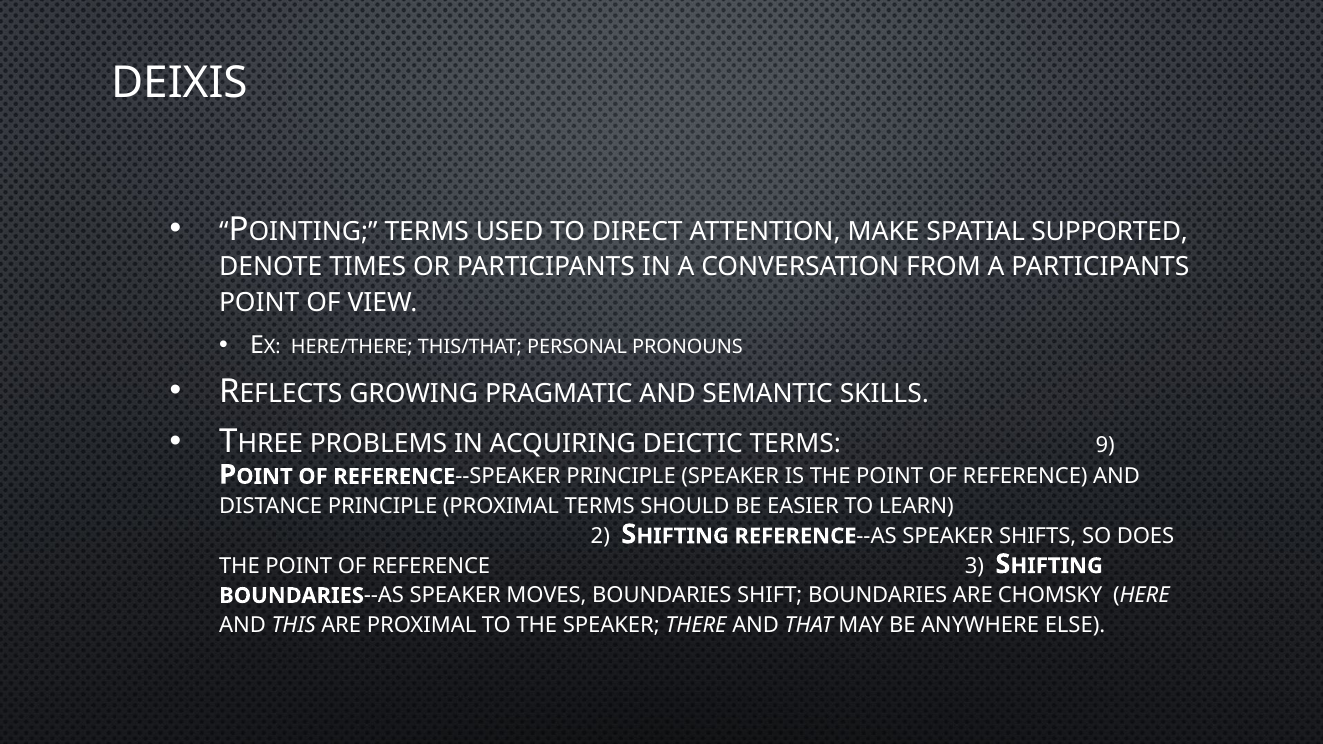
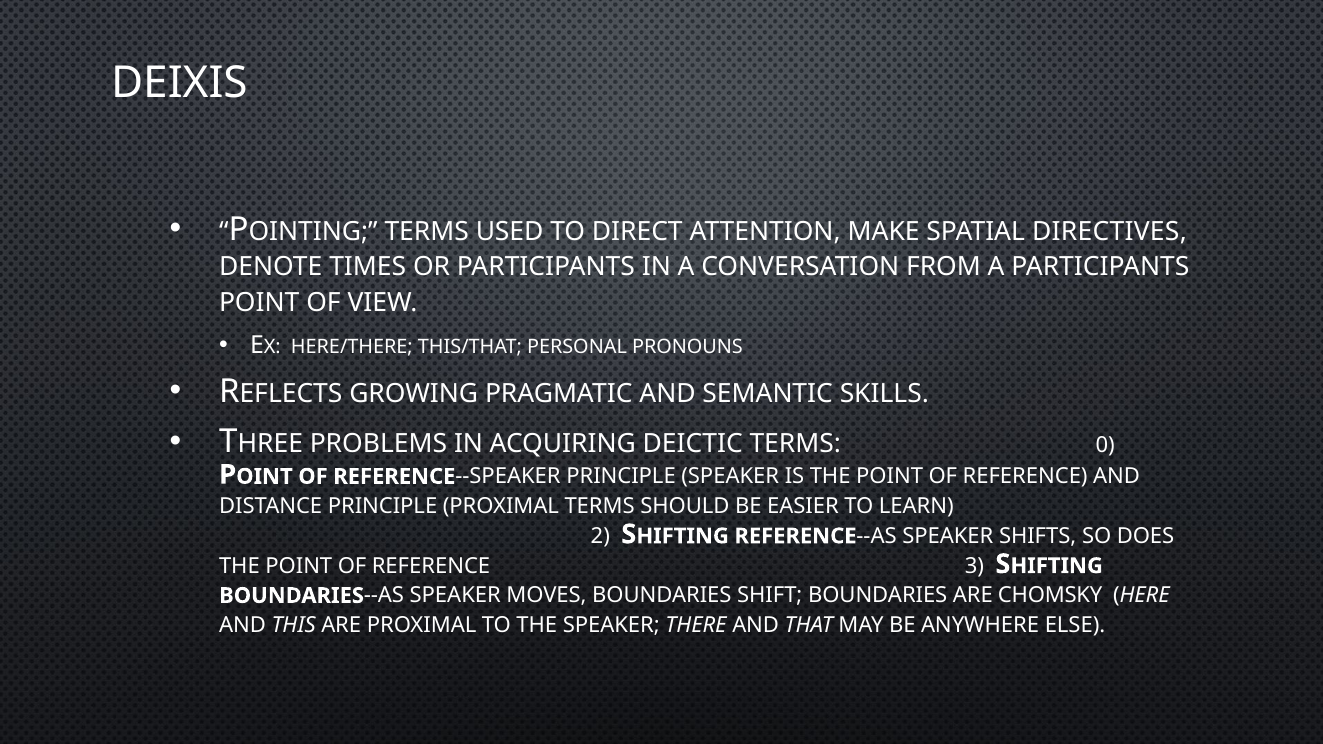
SUPPORTED: SUPPORTED -> DIRECTIVES
9: 9 -> 0
